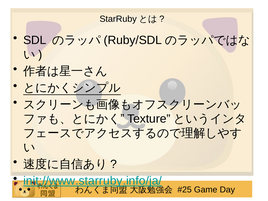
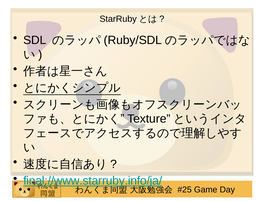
init://www.starruby.info/ja/: init://www.starruby.info/ja/ -> final://www.starruby.info/ja/
